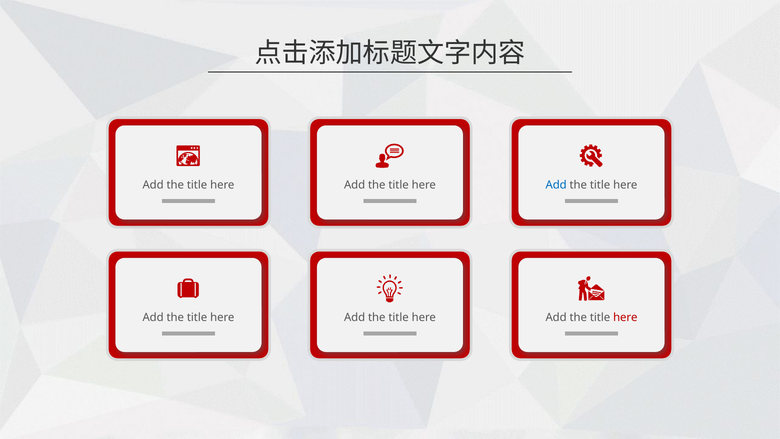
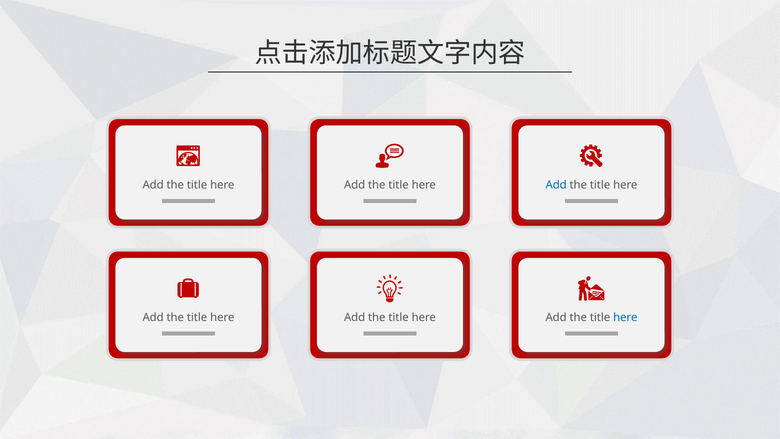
here at (625, 317) colour: red -> blue
